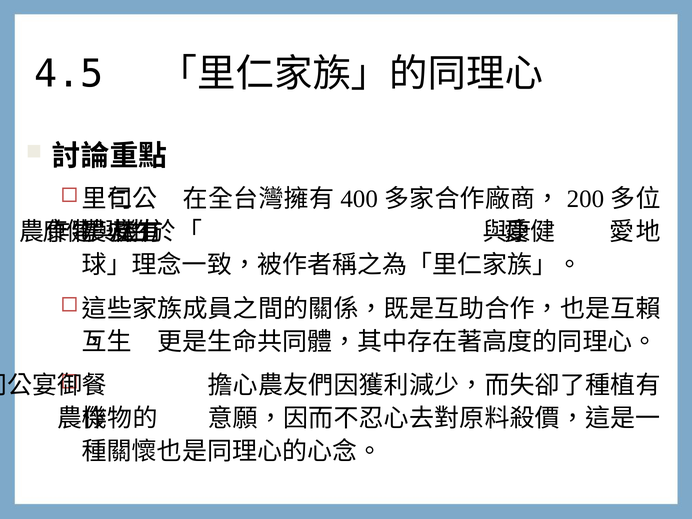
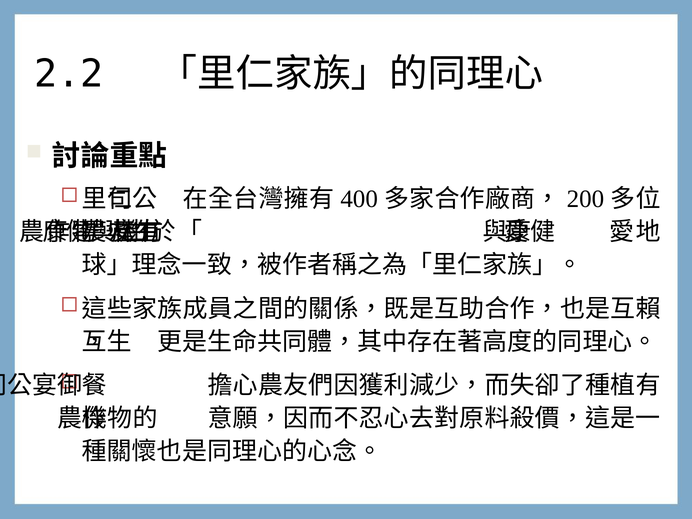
4.5: 4.5 -> 2.2
